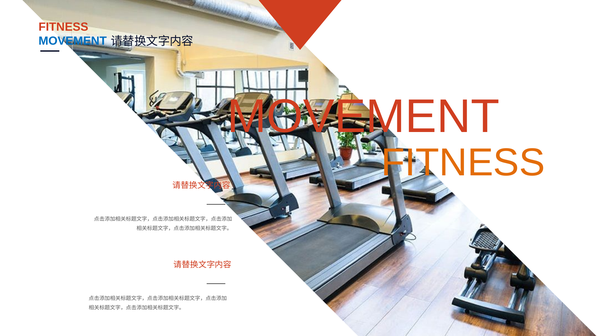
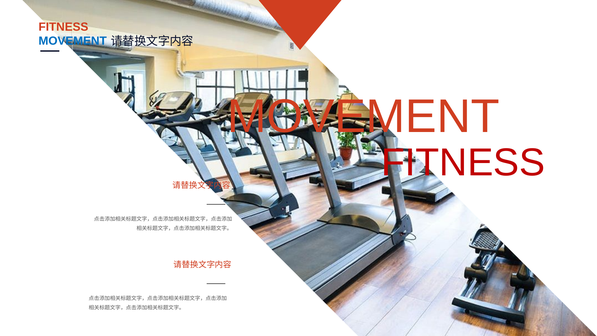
FITNESS at (463, 163) colour: orange -> red
